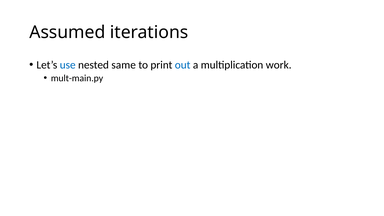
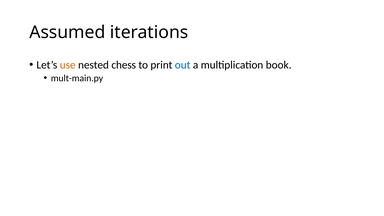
use colour: blue -> orange
same: same -> chess
work: work -> book
